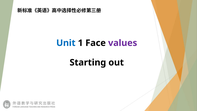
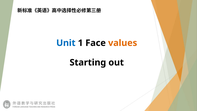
values colour: purple -> orange
